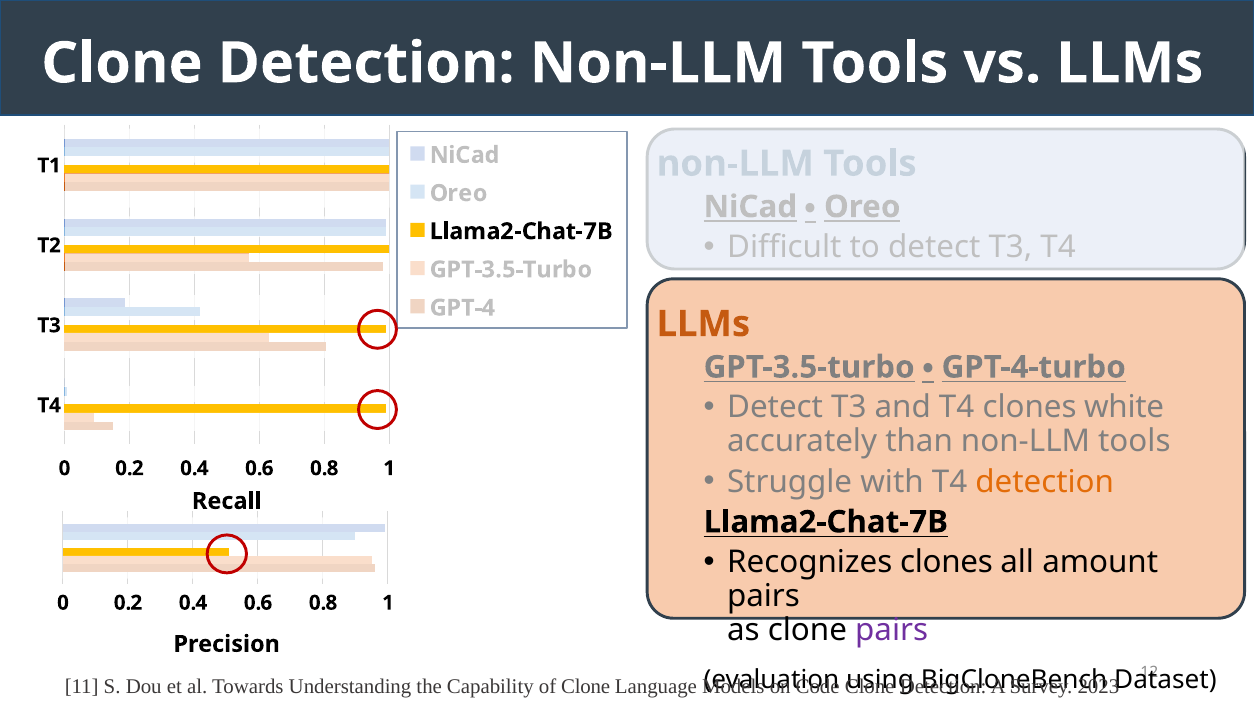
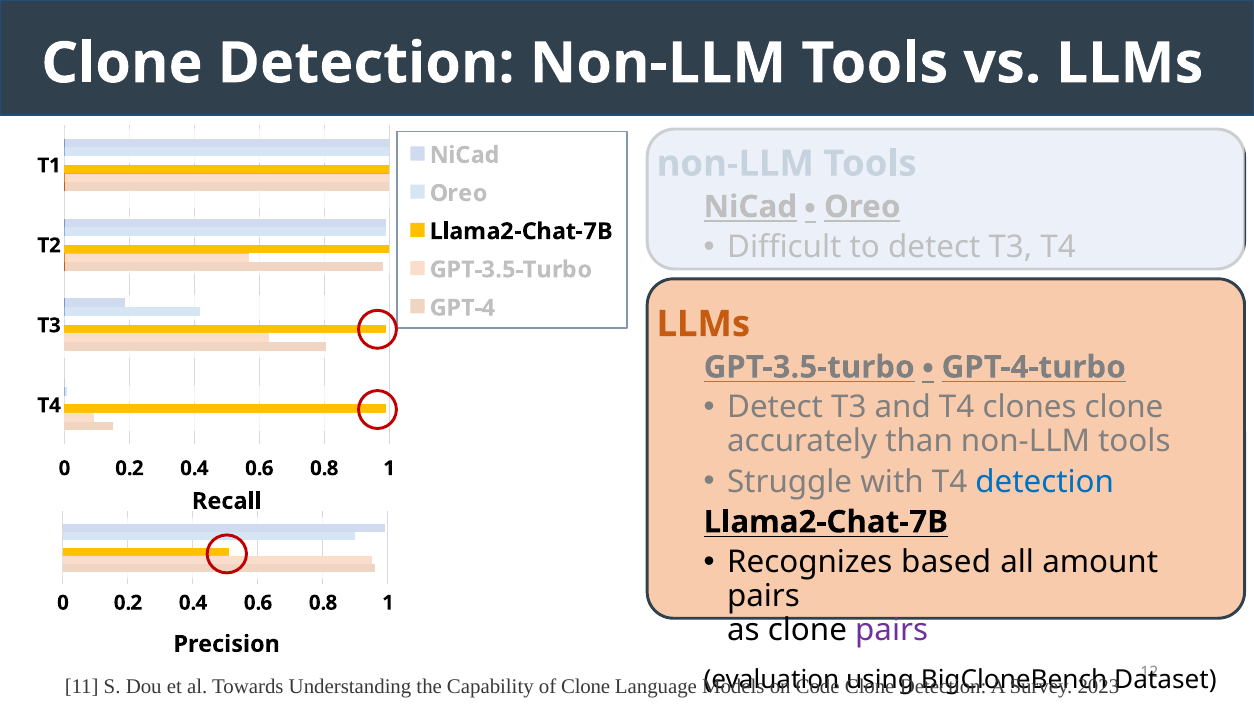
clones white: white -> clone
detection at (1045, 482) colour: orange -> blue
Recognizes clones: clones -> based
